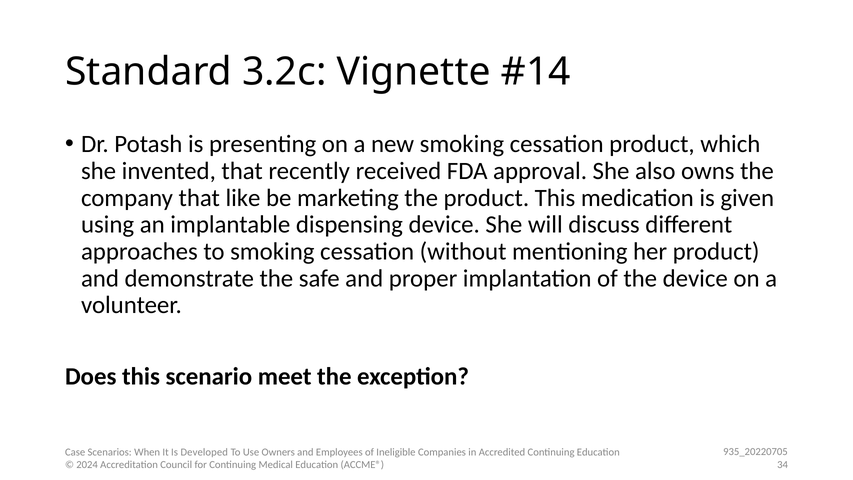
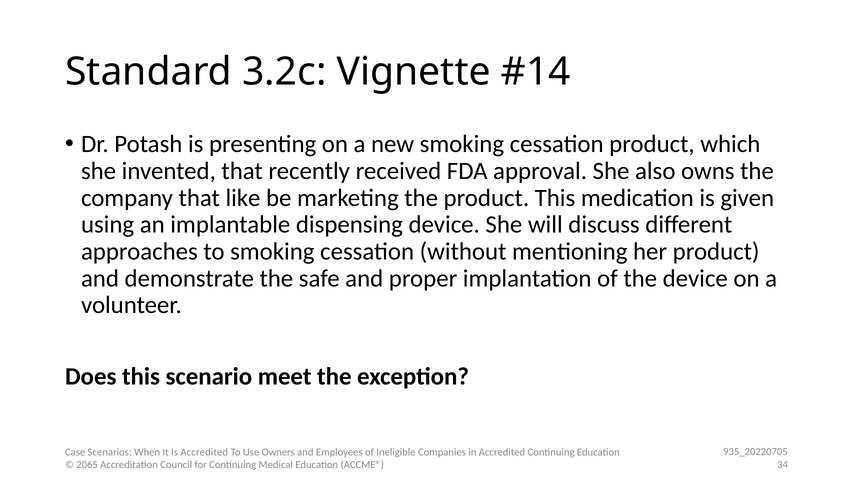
Is Developed: Developed -> Accredited
2024: 2024 -> 2065
